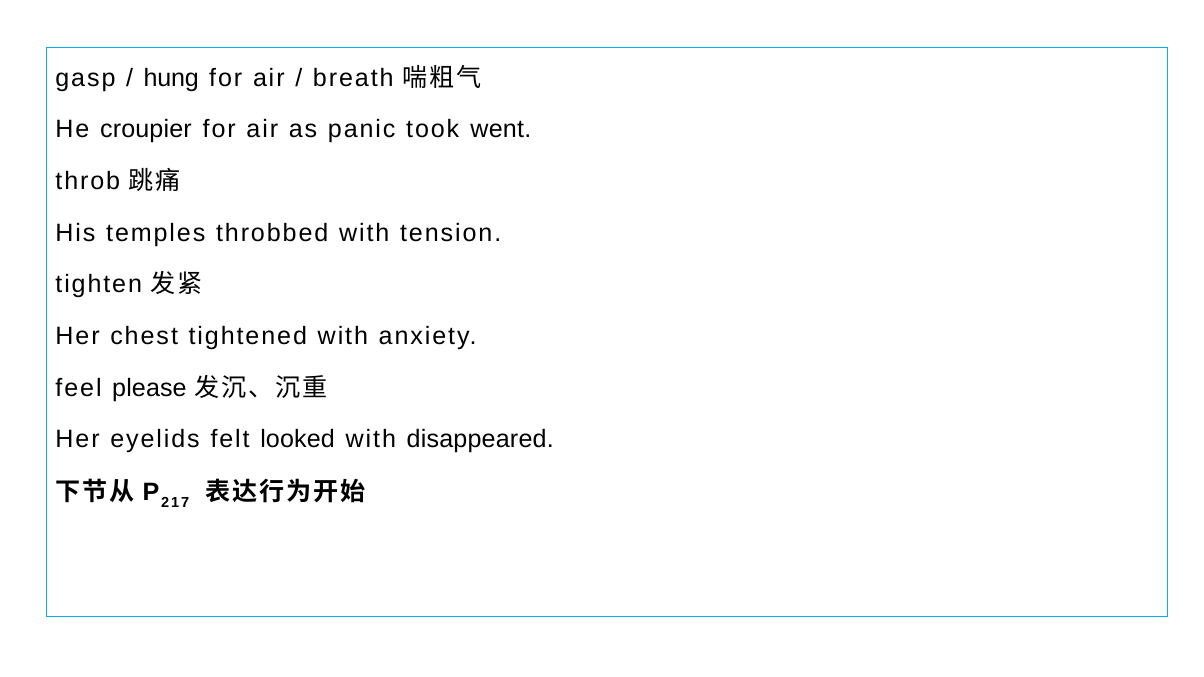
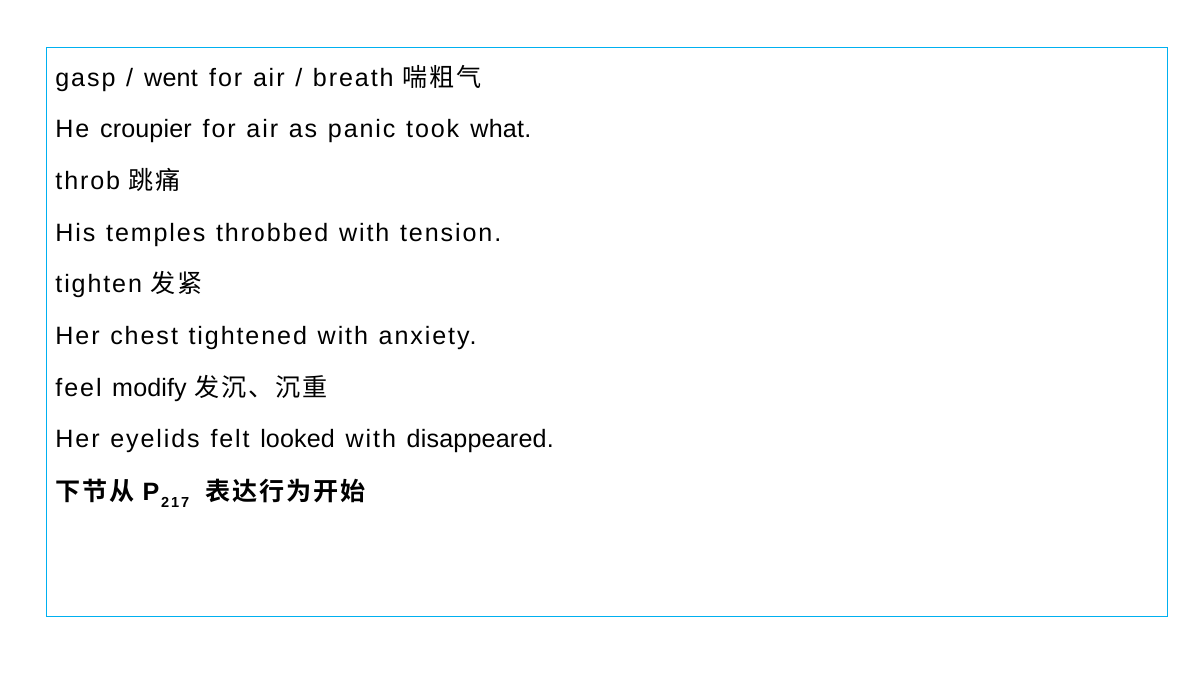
hung: hung -> went
went: went -> what
please: please -> modify
